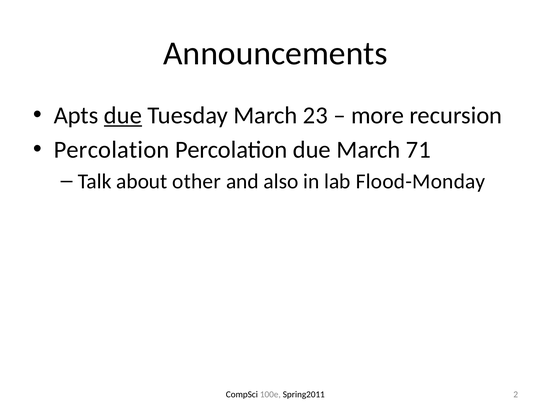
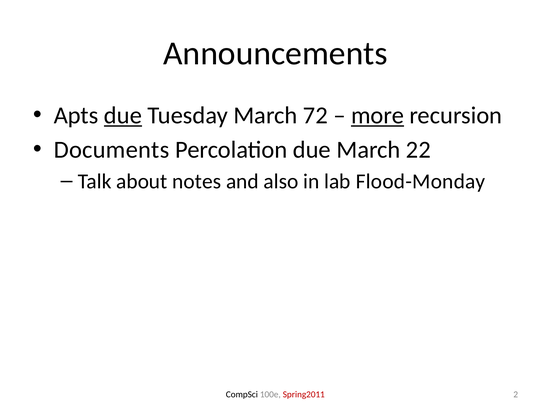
23: 23 -> 72
more underline: none -> present
Percolation at (112, 150): Percolation -> Documents
71: 71 -> 22
other: other -> notes
Spring2011 colour: black -> red
